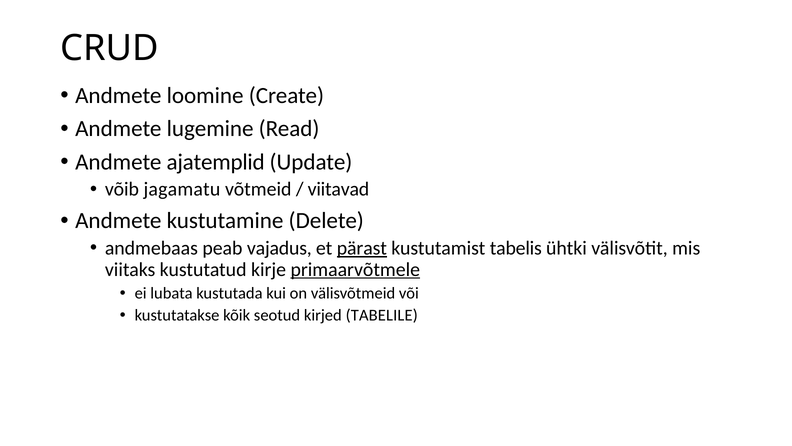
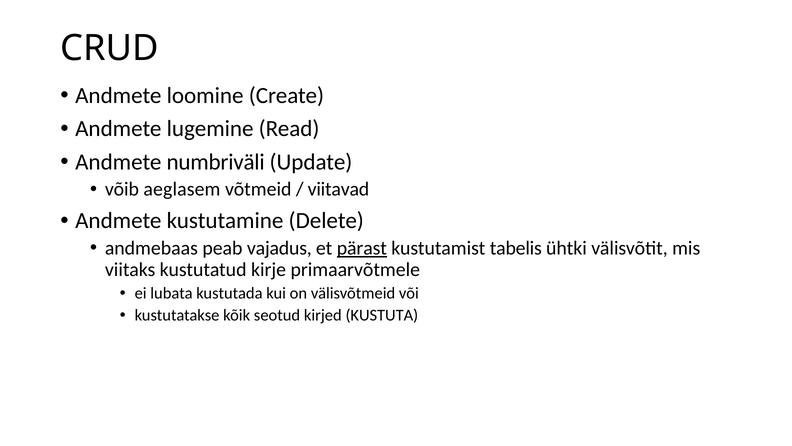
ajatemplid: ajatemplid -> numbriväli
jagamatu: jagamatu -> aeglasem
primaarvõtmele underline: present -> none
TABELILE: TABELILE -> KUSTUTA
